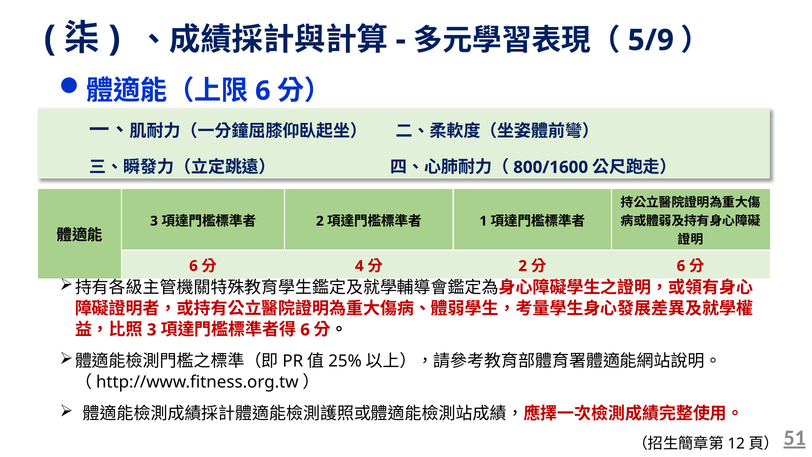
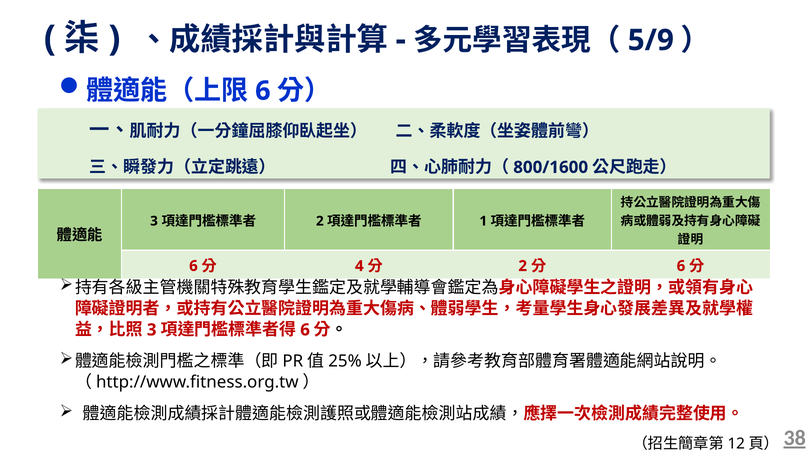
51: 51 -> 38
